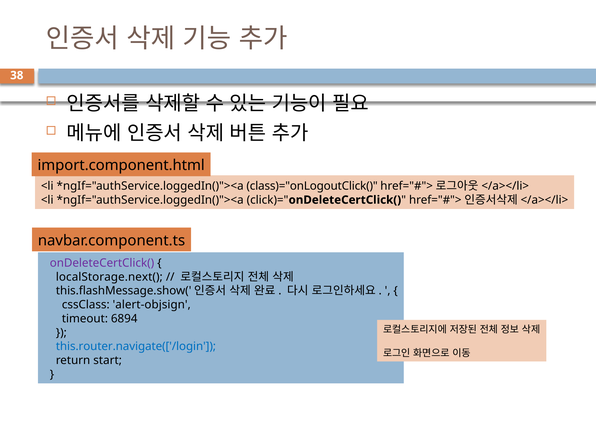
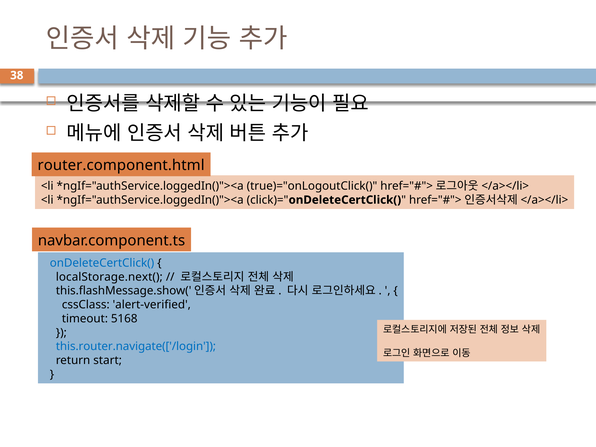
import.component.html: import.component.html -> router.component.html
class)="onLogoutClick(: class)="onLogoutClick( -> true)="onLogoutClick(
onDeleteCertClick( colour: purple -> blue
alert-objsign: alert-objsign -> alert-verified
6894: 6894 -> 5168
